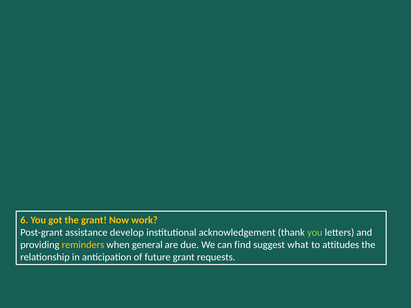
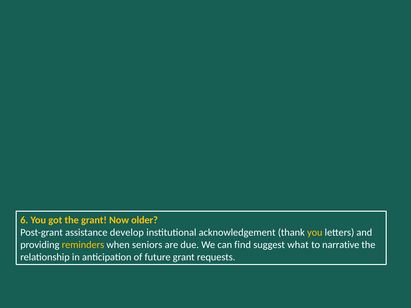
work: work -> older
you at (315, 233) colour: light green -> yellow
general: general -> seniors
attitudes: attitudes -> narrative
